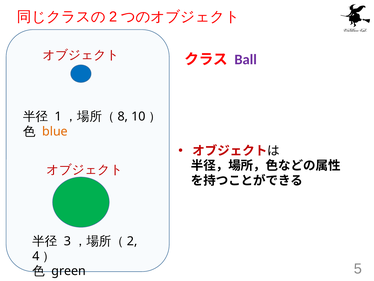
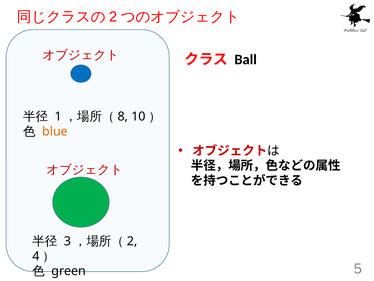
Ball colour: purple -> black
